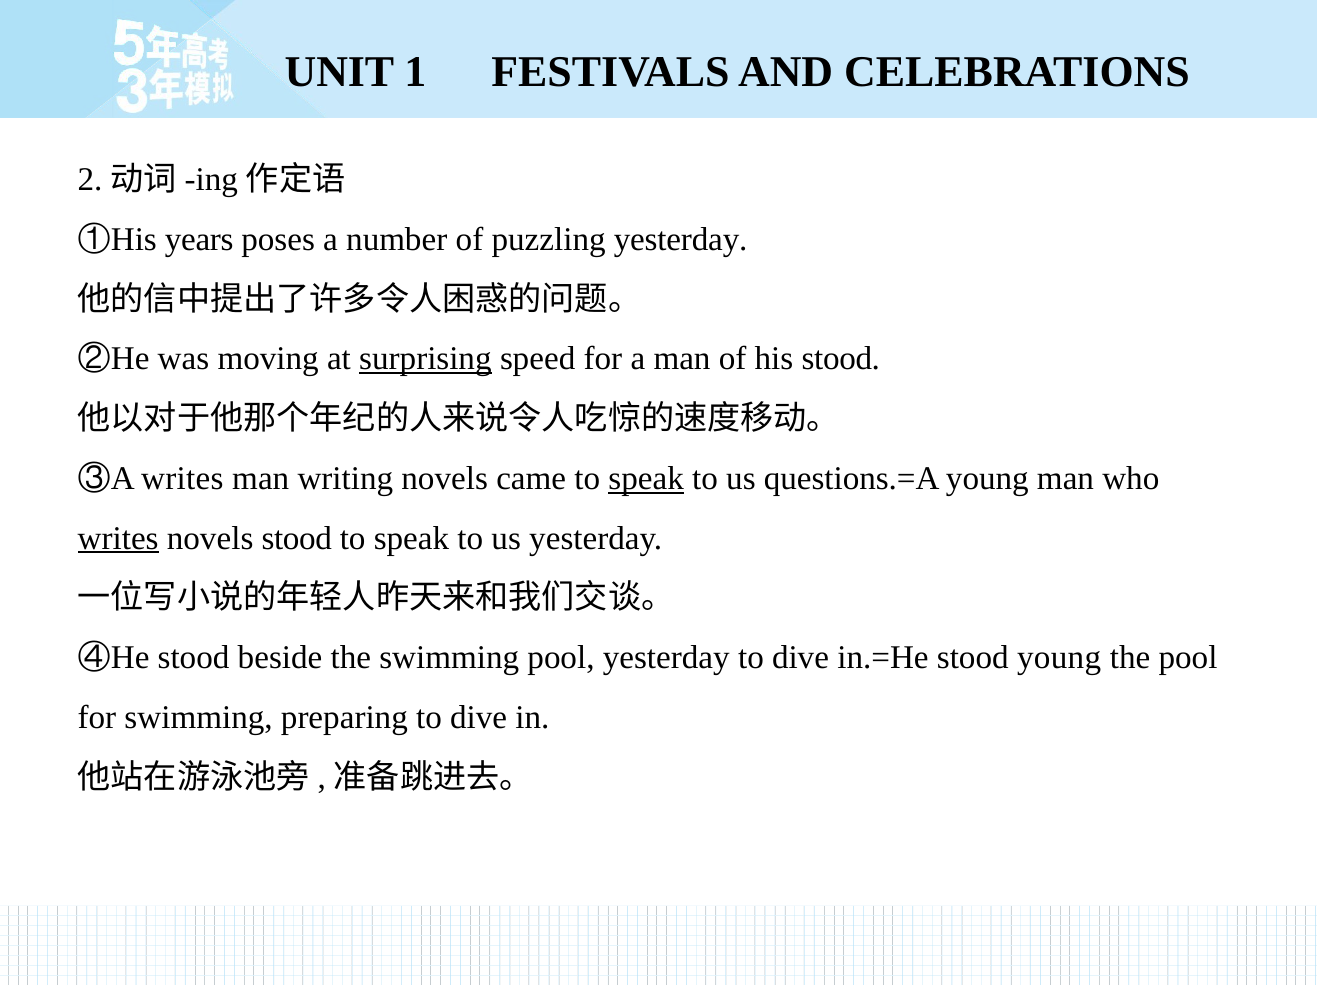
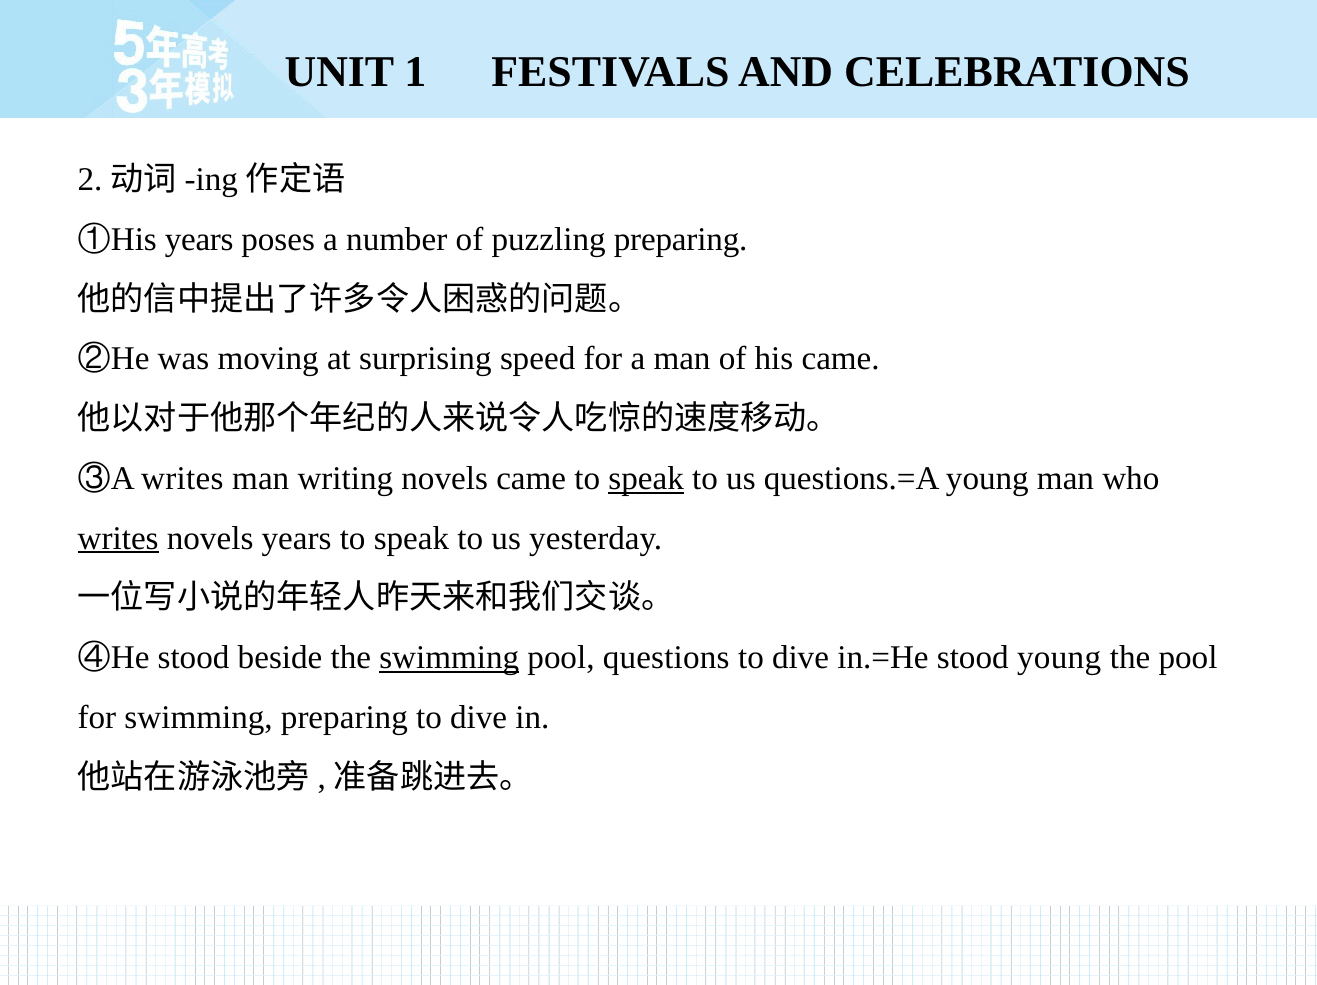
puzzling yesterday: yesterday -> preparing
surprising underline: present -> none
his stood: stood -> came
novels stood: stood -> years
swimming at (449, 658) underline: none -> present
pool yesterday: yesterday -> questions
